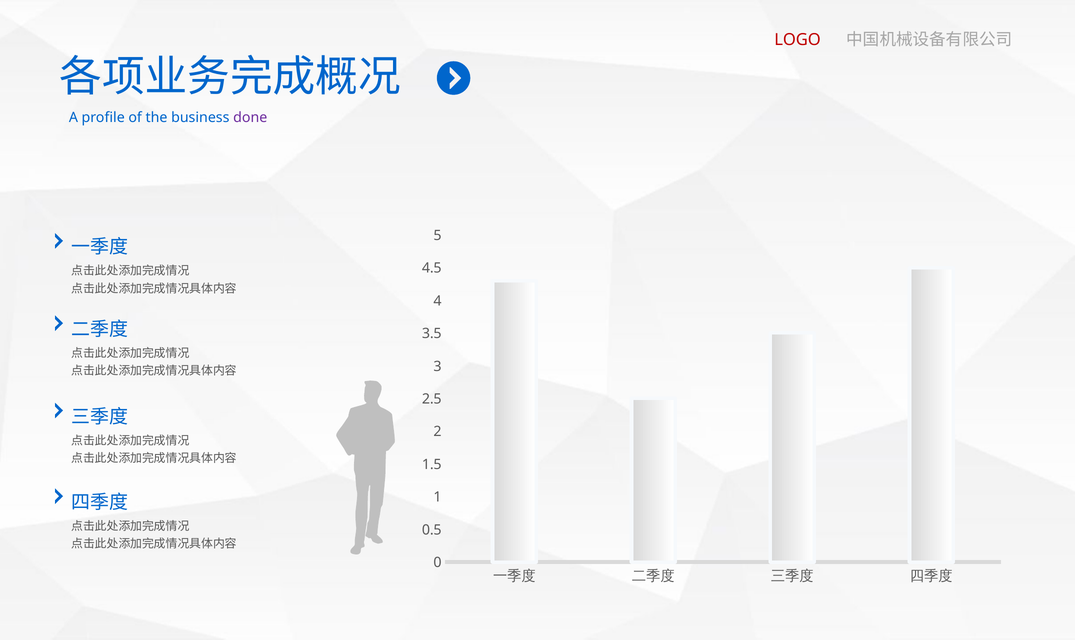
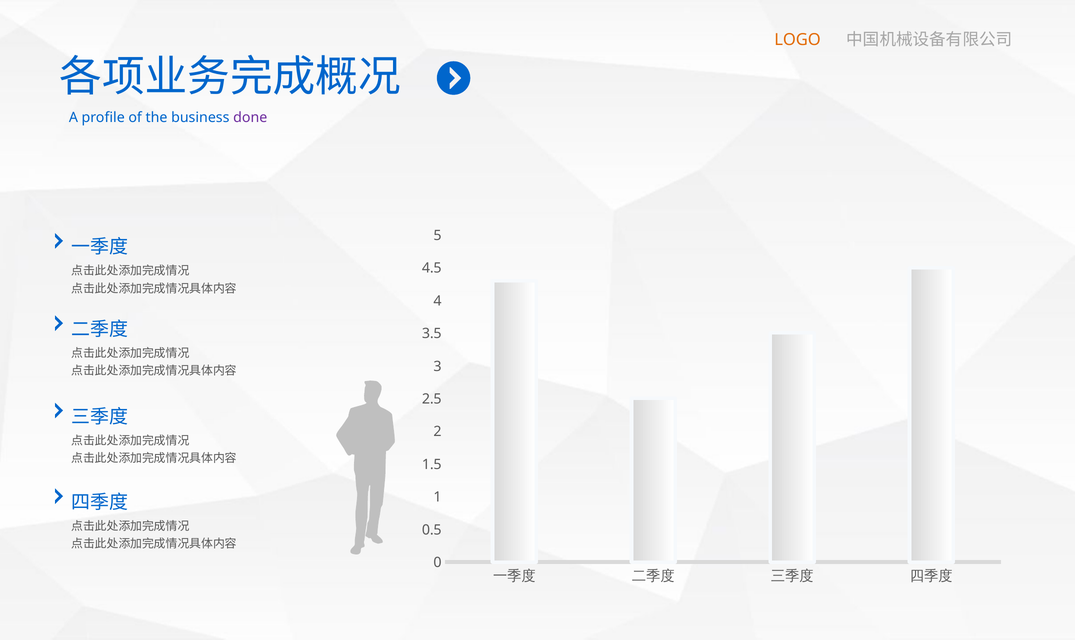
LOGO colour: red -> orange
